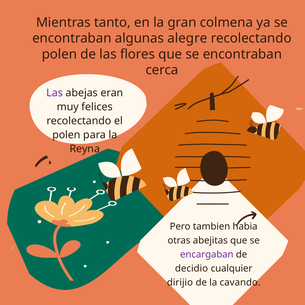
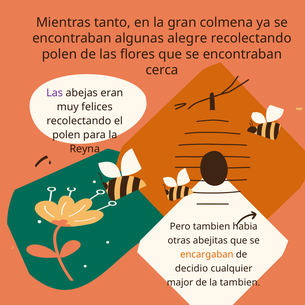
encargaban colour: purple -> orange
dirijio: dirijio -> major
la cavando: cavando -> tambien
